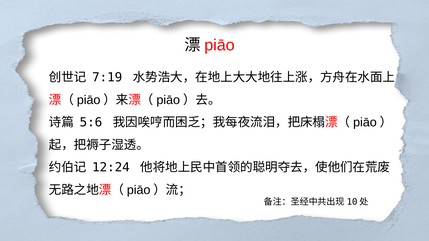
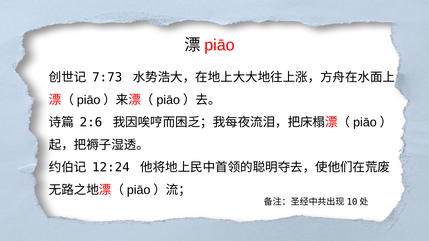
7:19: 7:19 -> 7:73
5:6: 5:6 -> 2:6
